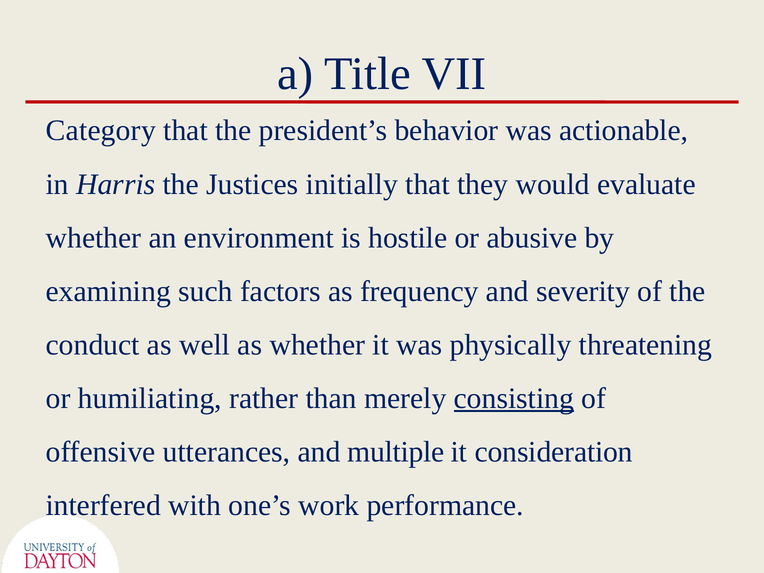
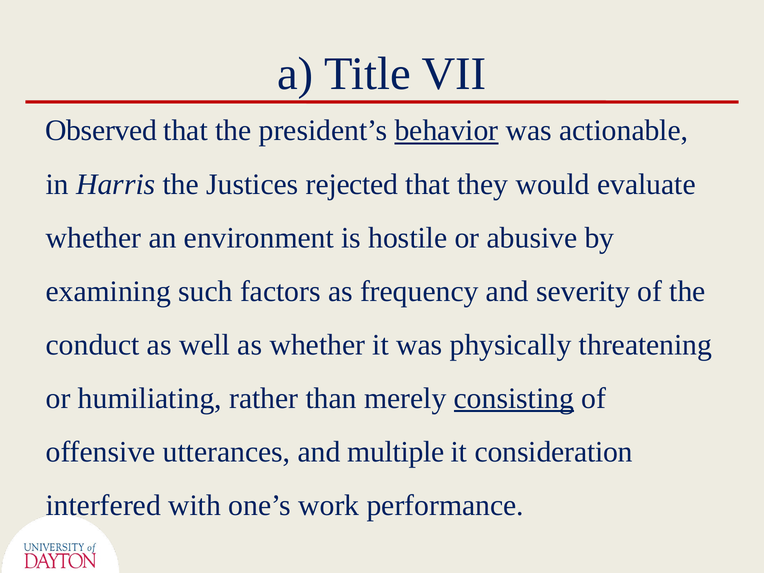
Category: Category -> Observed
behavior underline: none -> present
initially: initially -> rejected
